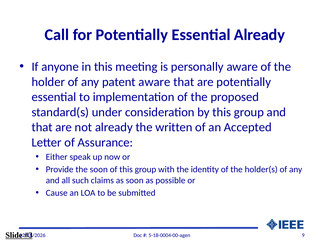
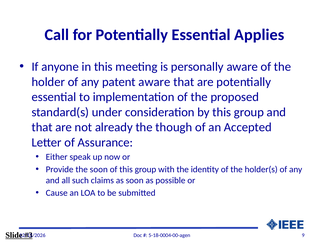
Essential Already: Already -> Applies
written: written -> though
